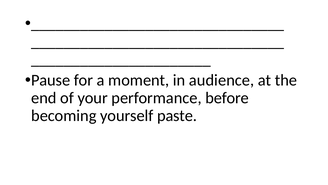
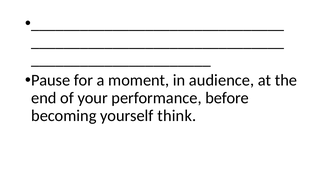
paste: paste -> think
